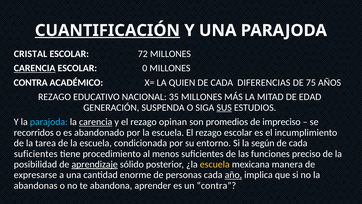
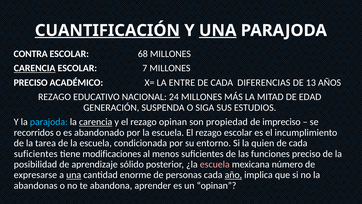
UNA at (218, 30) underline: none -> present
CRISTAL: CRISTAL -> CONTRA
72: 72 -> 68
0: 0 -> 7
CONTRA at (31, 82): CONTRA -> PRECISO
QUIEN: QUIEN -> ENTRE
75: 75 -> 13
35: 35 -> 24
SUS underline: present -> none
promedios: promedios -> propiedad
según: según -> quien
procedimiento: procedimiento -> modificaciones
aprendizaje underline: present -> none
escuela at (215, 164) colour: yellow -> pink
manera: manera -> número
una at (74, 175) underline: none -> present
un contra: contra -> opinan
